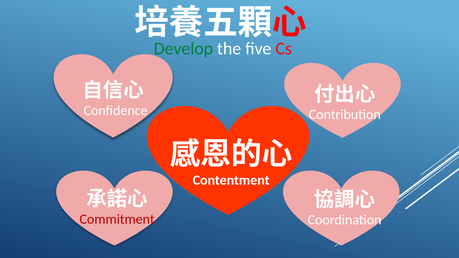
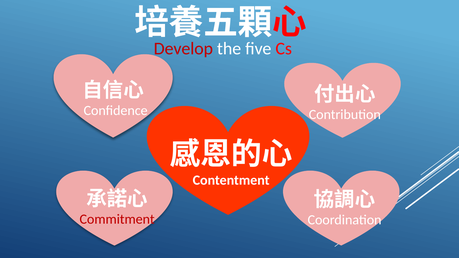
Develop colour: green -> red
